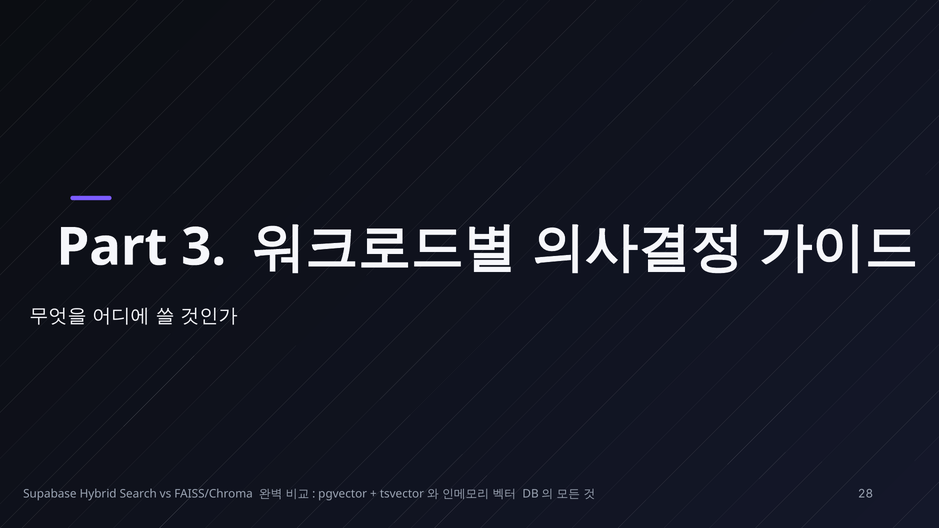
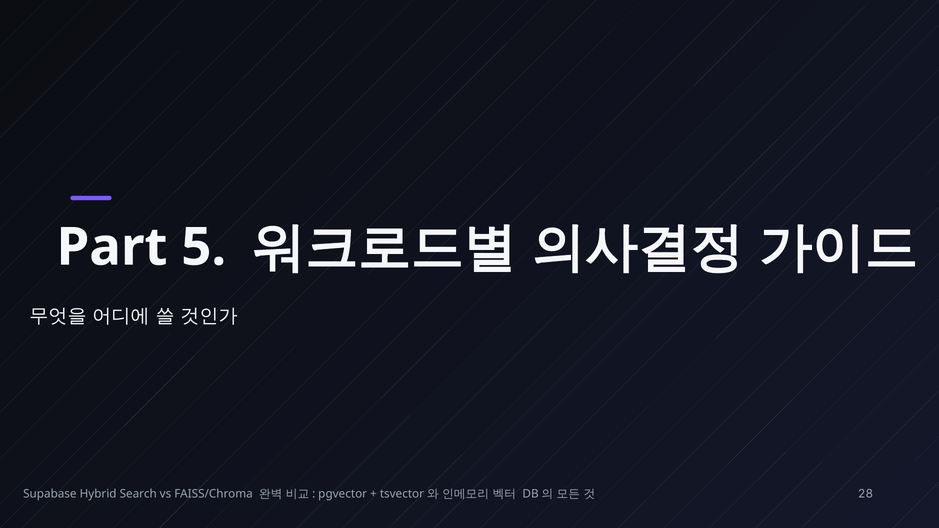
3: 3 -> 5
